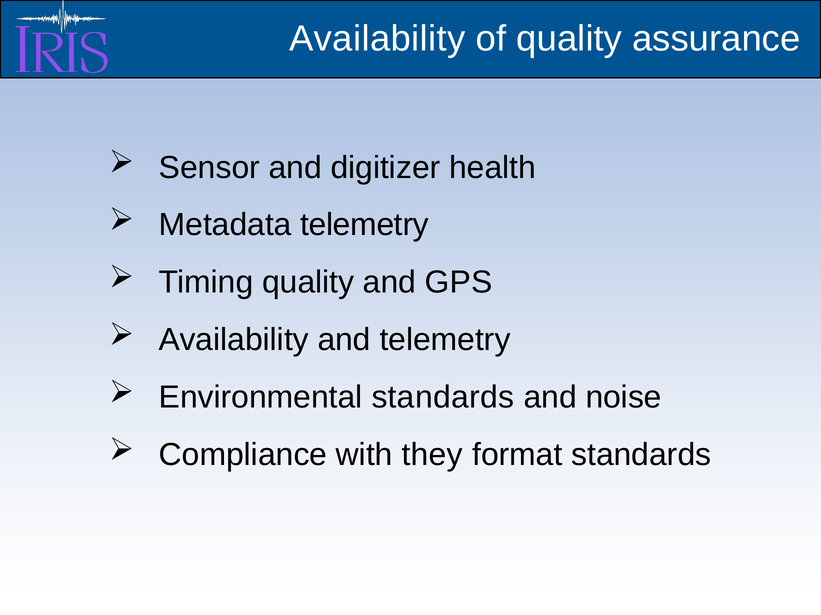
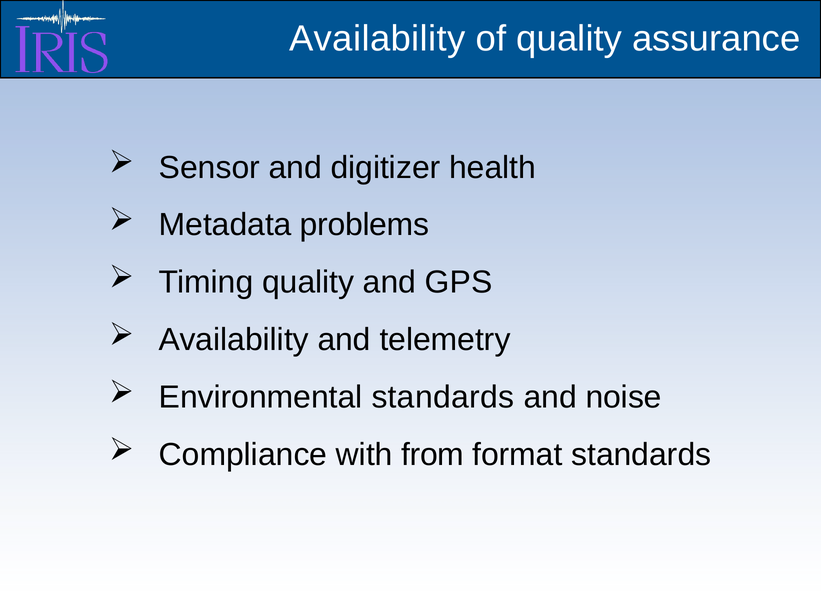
Metadata telemetry: telemetry -> problems
they: they -> from
